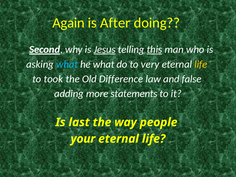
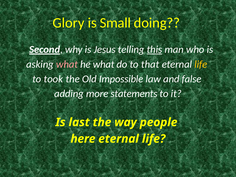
Again: Again -> Glory
After: After -> Small
Jesus underline: present -> none
what at (67, 64) colour: light blue -> pink
very: very -> that
Difference: Difference -> Impossible
your: your -> here
